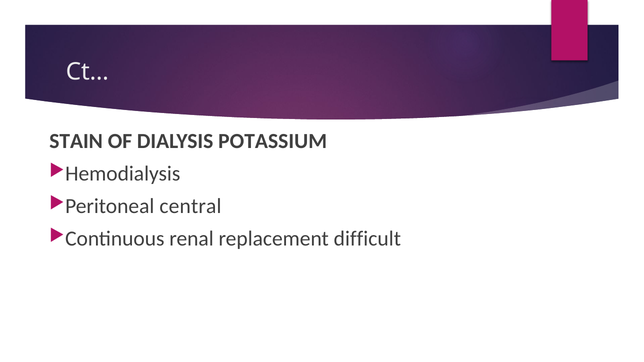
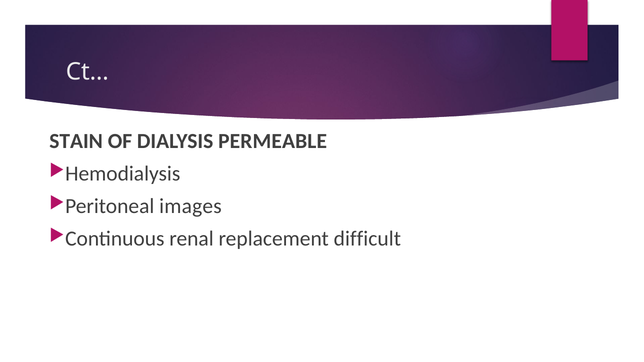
POTASSIUM: POTASSIUM -> PERMEABLE
central: central -> images
